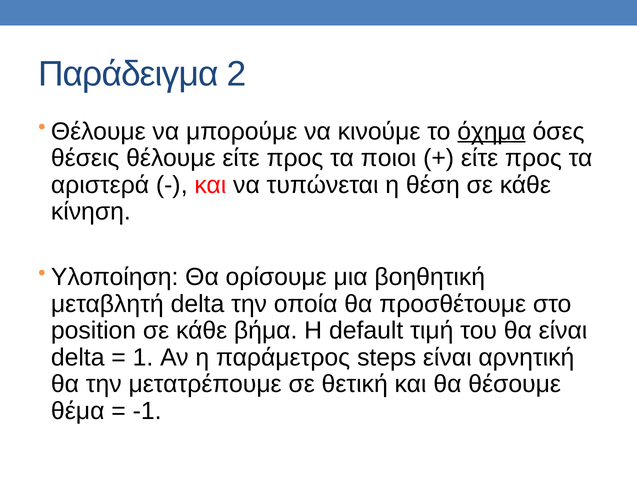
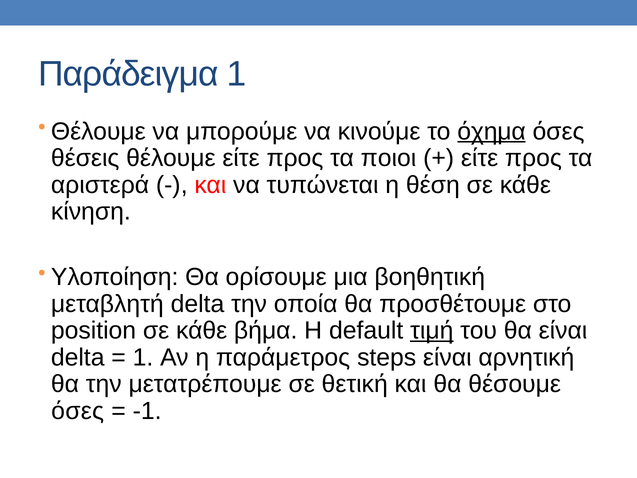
Παράδειγμα 2: 2 -> 1
τιμή underline: none -> present
θέμα at (78, 411): θέμα -> όσες
